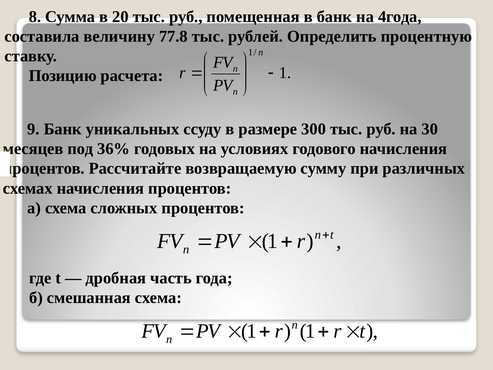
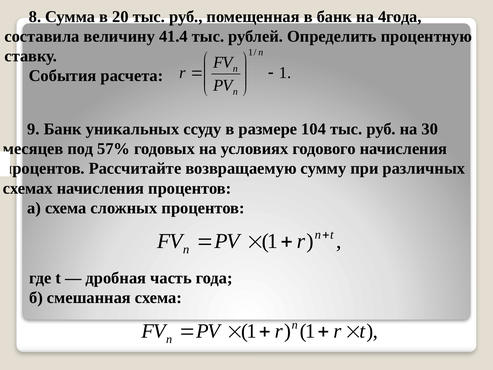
77.8: 77.8 -> 41.4
Позицию: Позицию -> События
300: 300 -> 104
36%: 36% -> 57%
